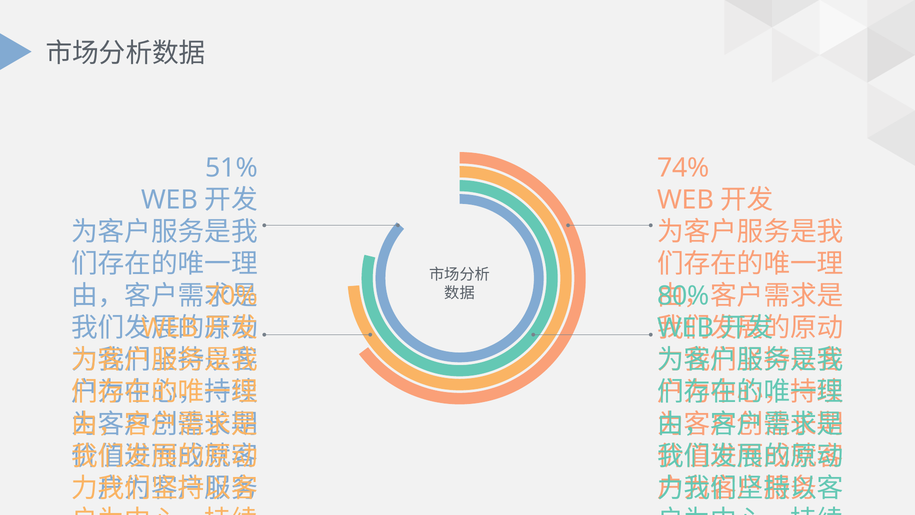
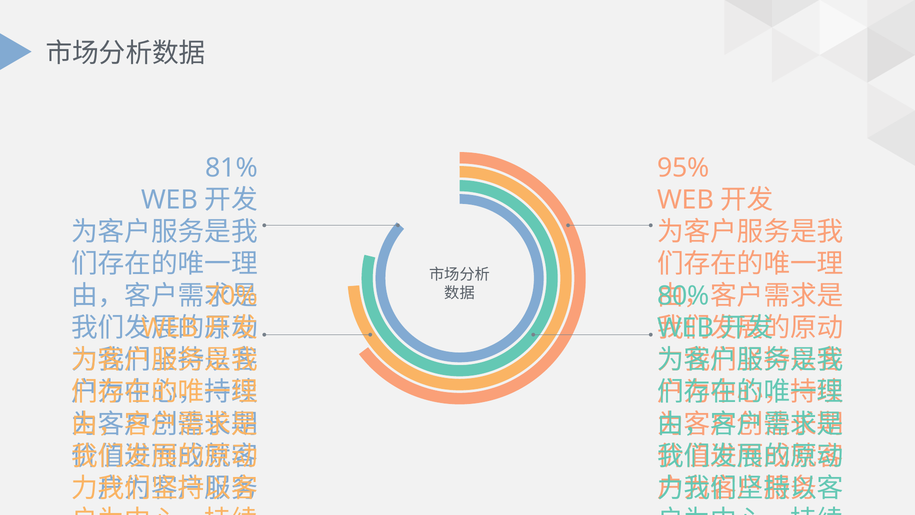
51%: 51% -> 81%
74%: 74% -> 95%
